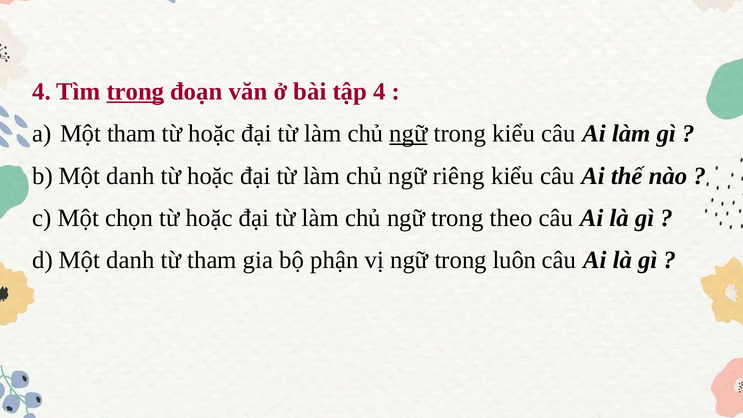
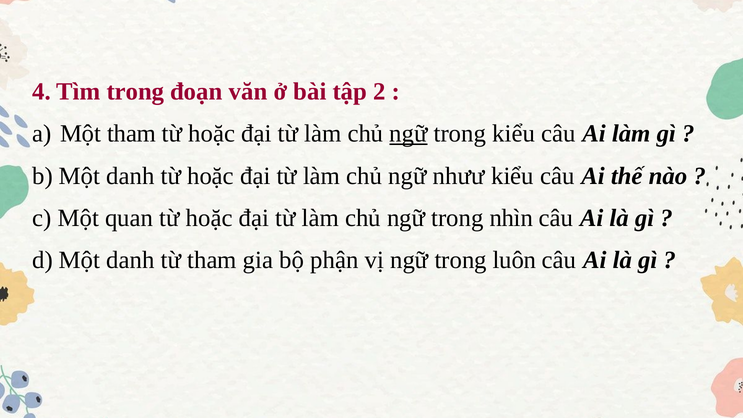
trong at (135, 92) underline: present -> none
tập 4: 4 -> 2
riêng: riêng -> nhưư
chọn: chọn -> quan
theo: theo -> nhìn
